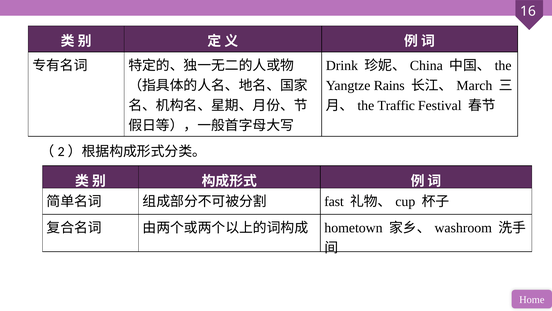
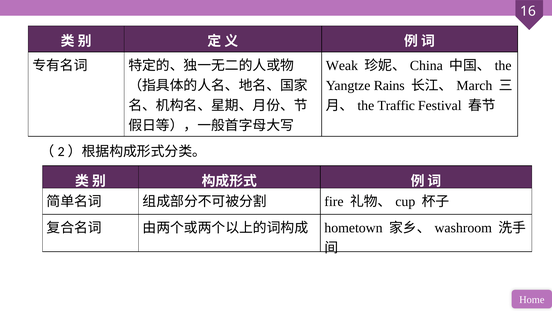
Drink: Drink -> Weak
fast: fast -> fire
